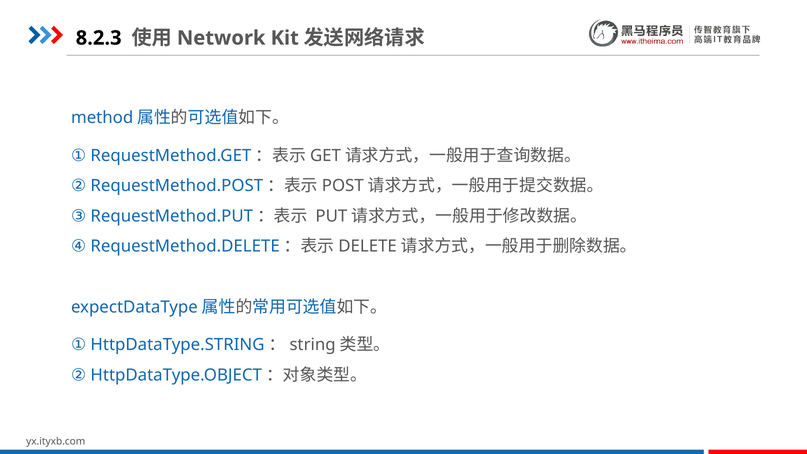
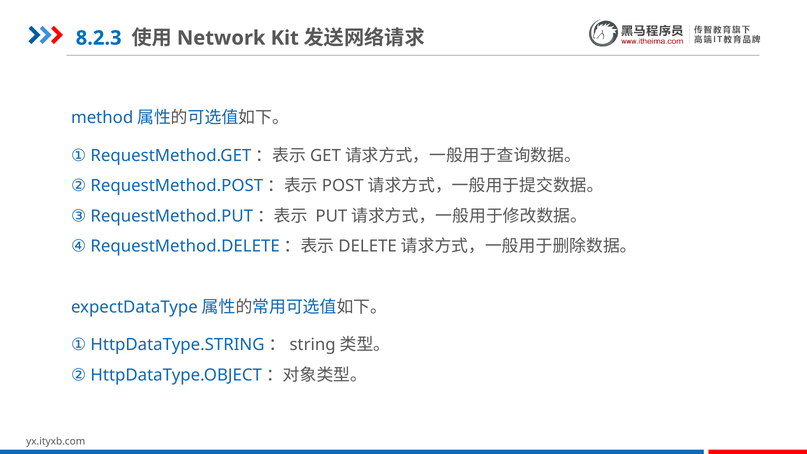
8.2.3 colour: black -> blue
